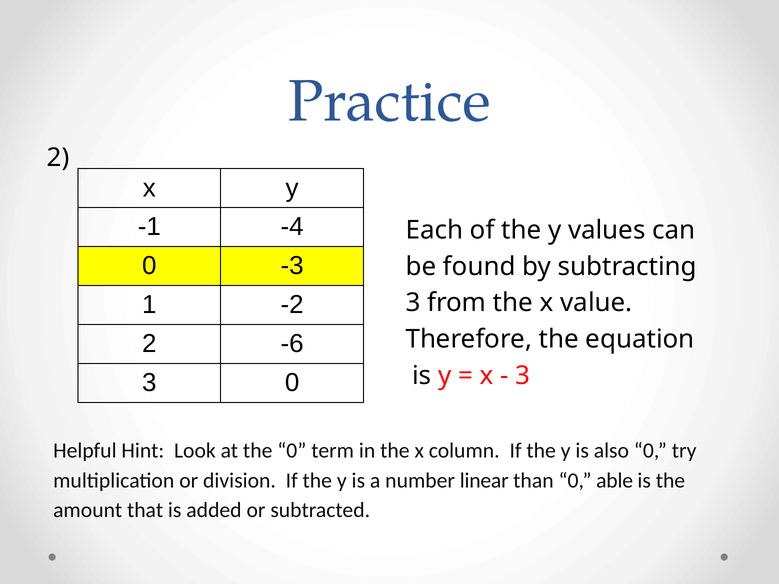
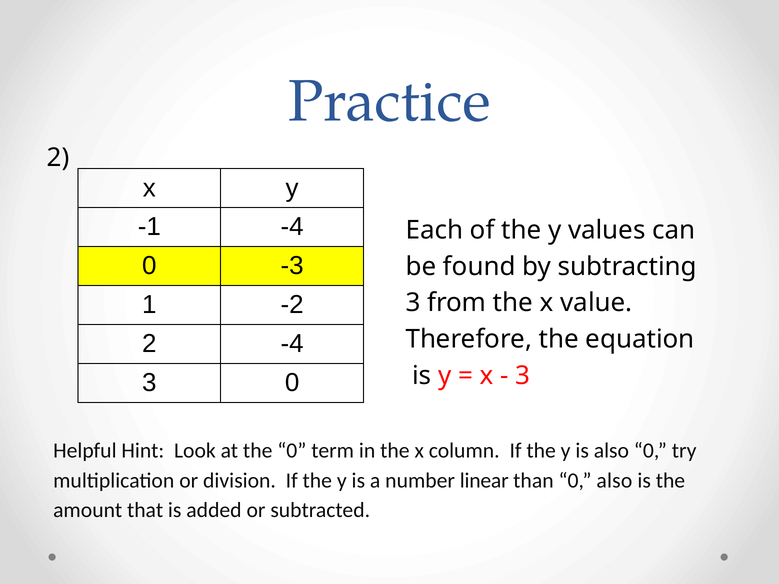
2 -6: -6 -> -4
0 able: able -> also
